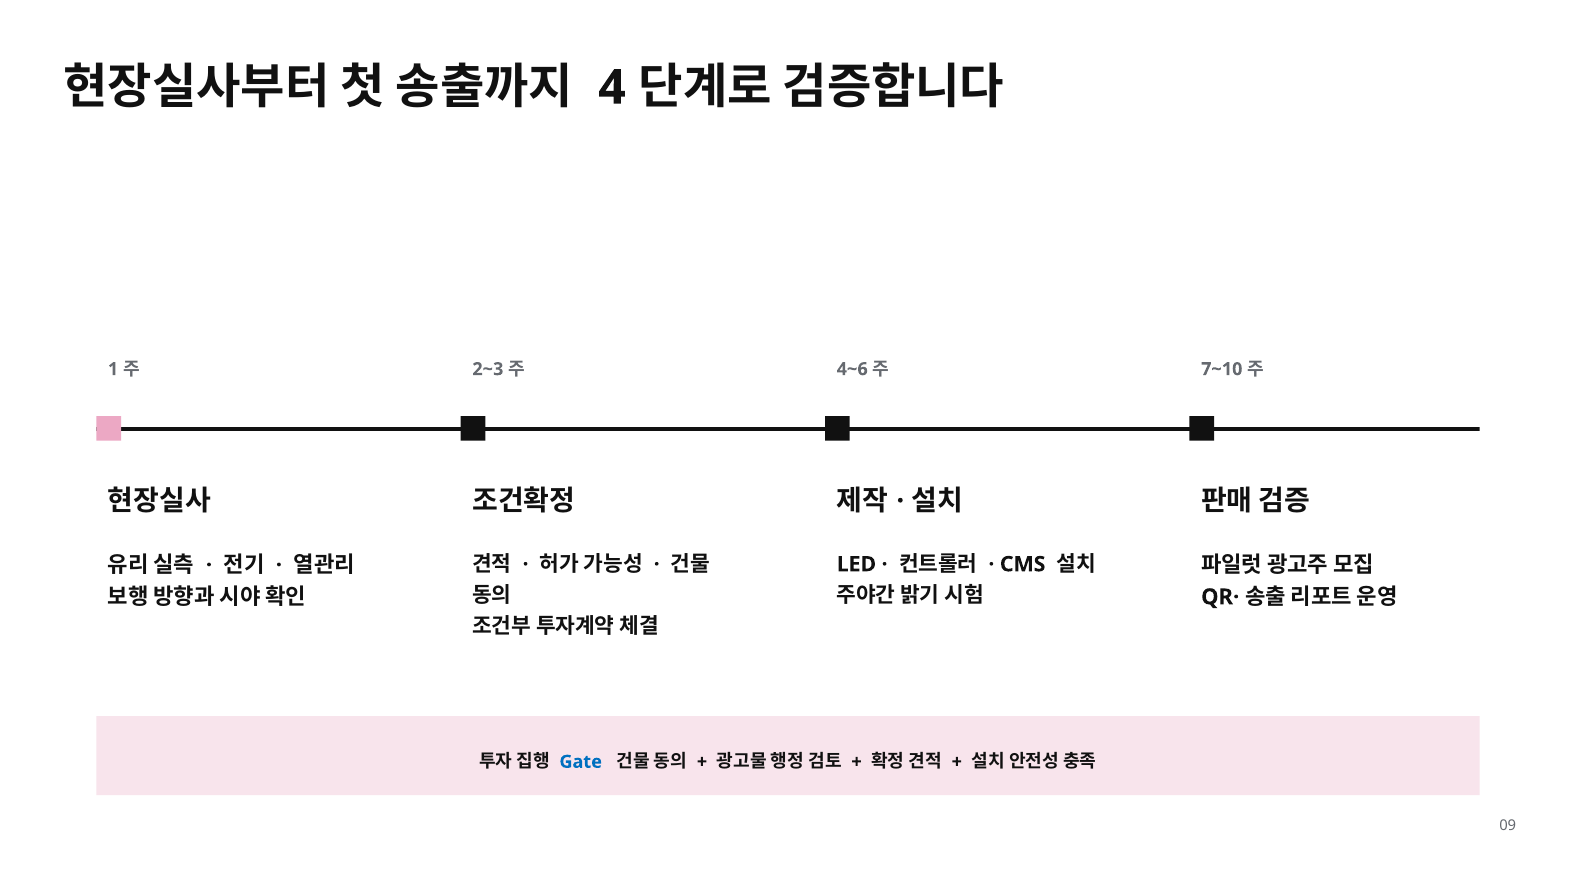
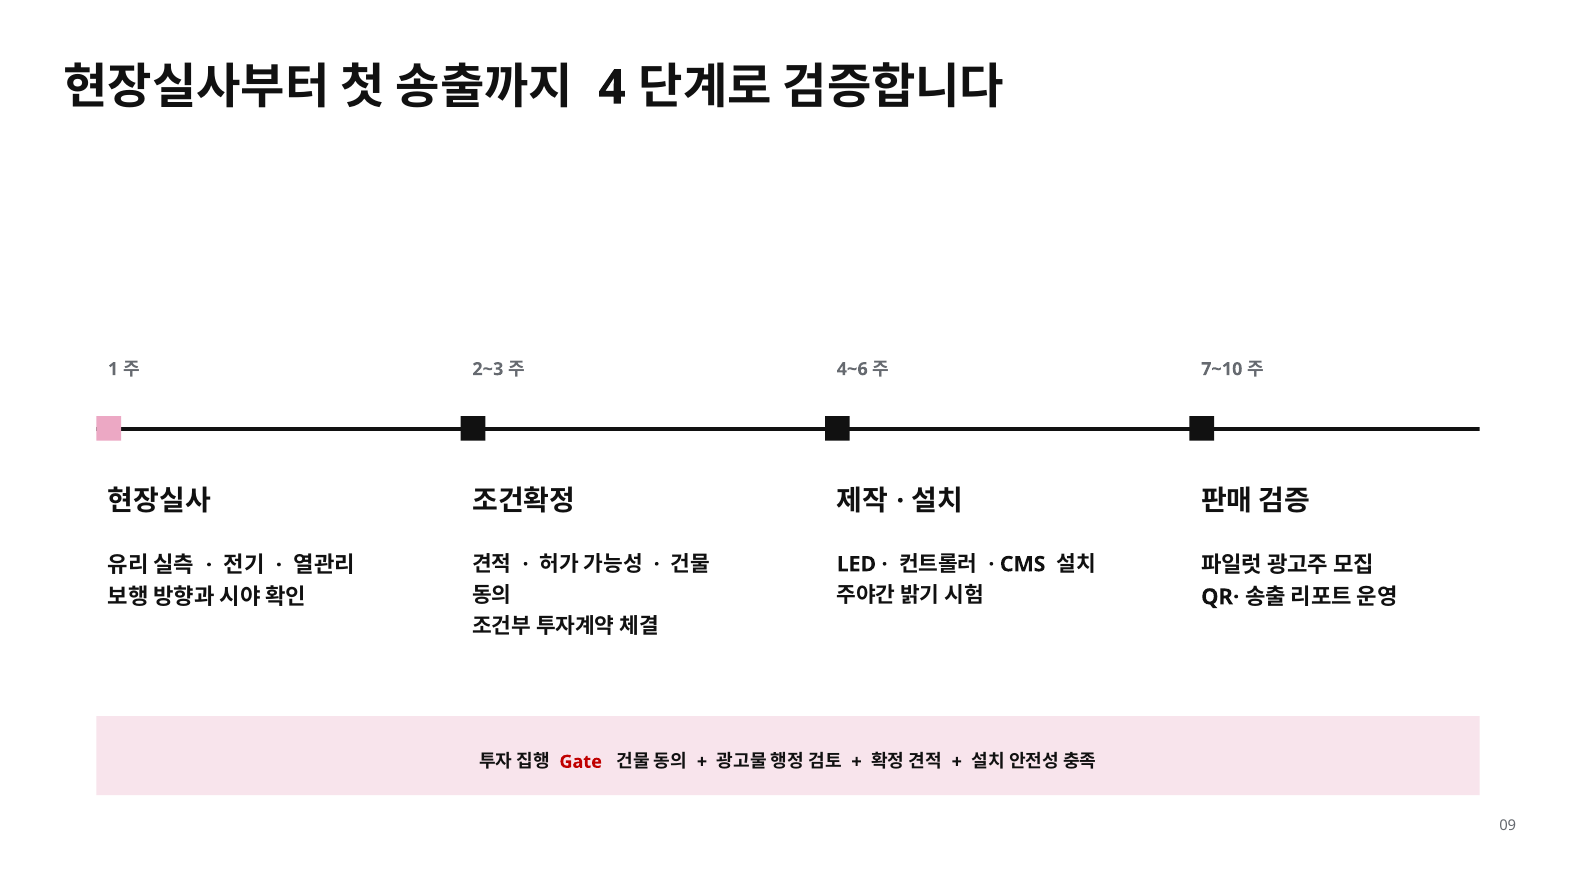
Gate colour: blue -> red
